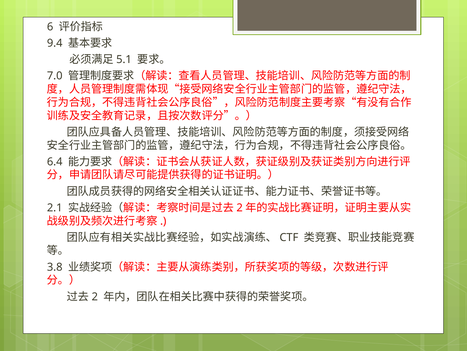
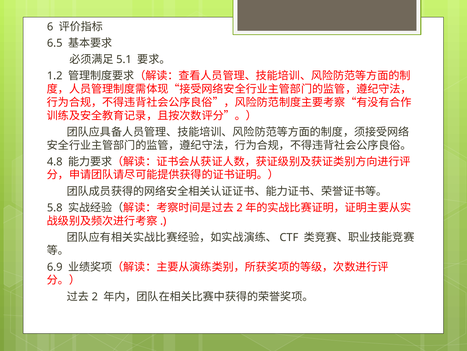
9.4: 9.4 -> 6.5
7.0: 7.0 -> 1.2
6.4: 6.4 -> 4.8
2.1: 2.1 -> 5.8
3.8: 3.8 -> 6.9
